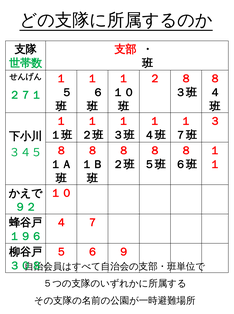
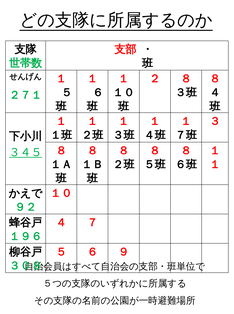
３４５ underline: none -> present
